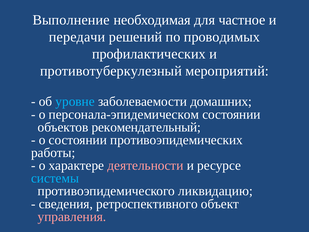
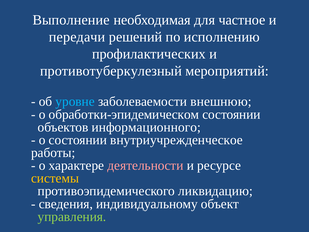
проводимых: проводимых -> исполнению
домашних: домашних -> внешнюю
персонала-эпидемическом: персонала-эпидемическом -> обработки-эпидемическом
рекомендательный: рекомендательный -> информационного
противоэпидемических: противоэпидемических -> внутриучрежденческое
системы colour: light blue -> yellow
ретроспективного: ретроспективного -> индивидуальному
управления colour: pink -> light green
